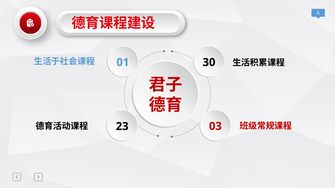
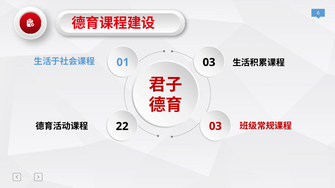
01 30: 30 -> 03
23: 23 -> 22
